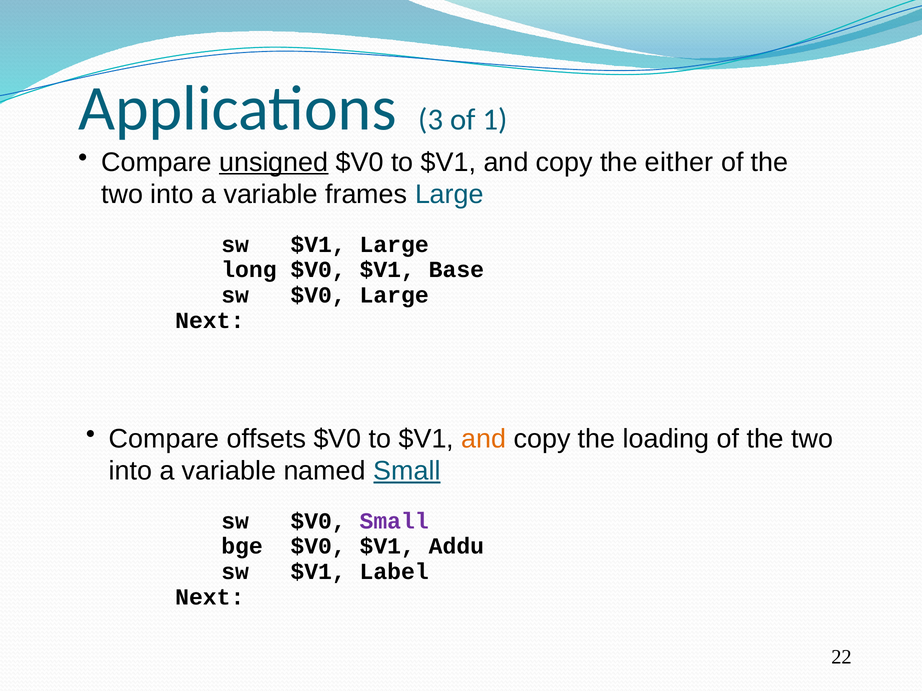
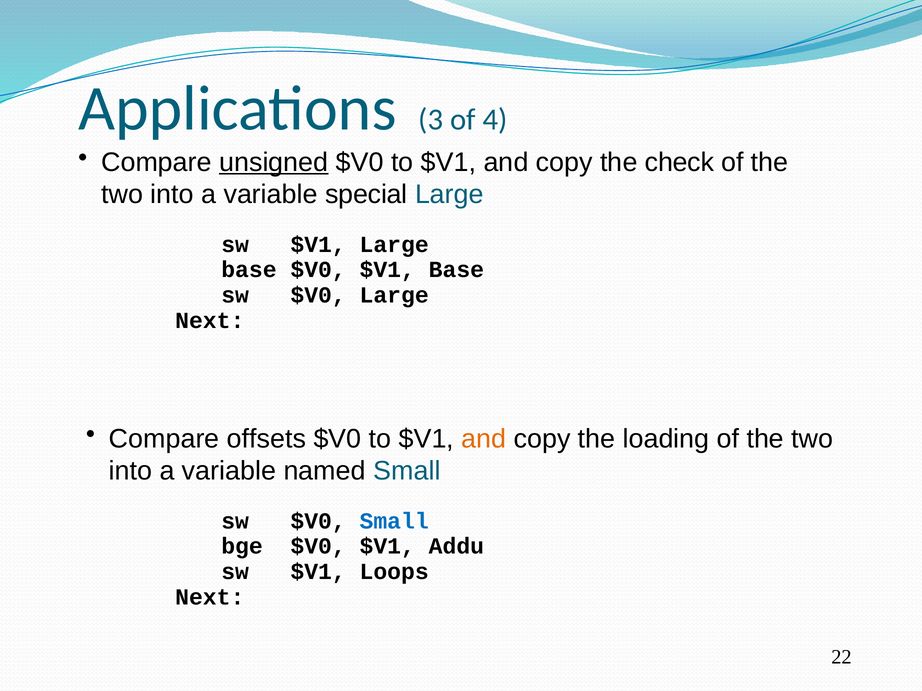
1: 1 -> 4
either: either -> check
frames: frames -> special
long at (249, 270): long -> base
Small at (407, 471) underline: present -> none
Small at (394, 521) colour: purple -> blue
Label: Label -> Loops
